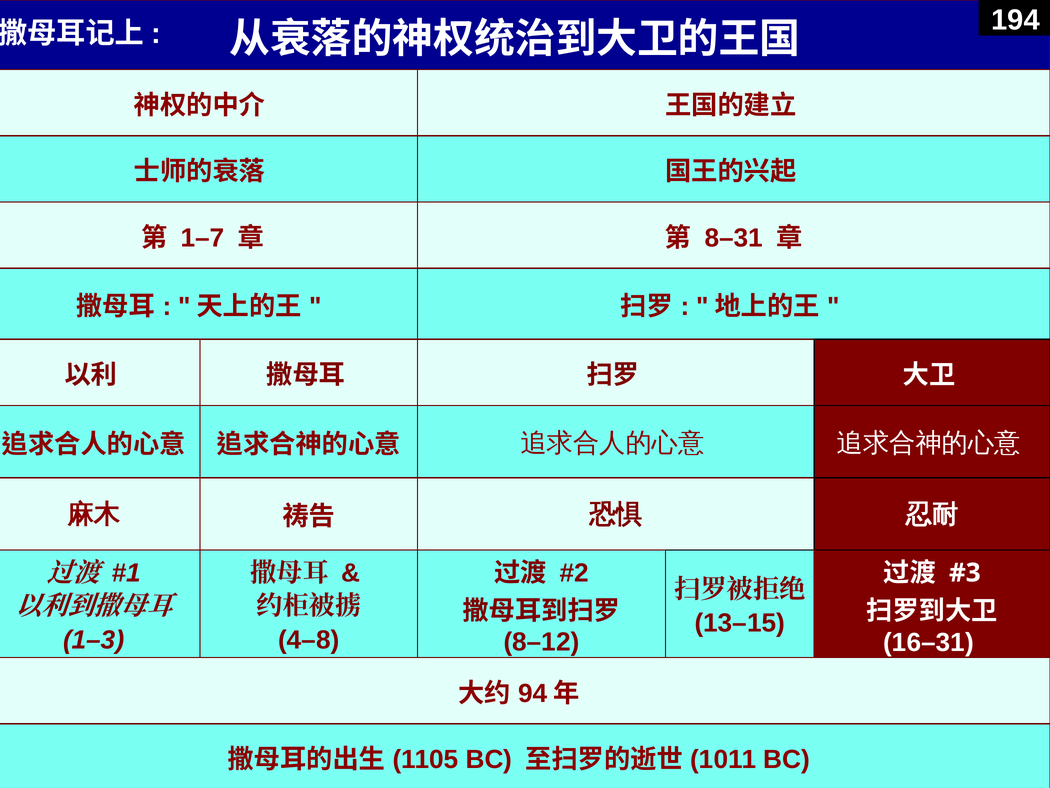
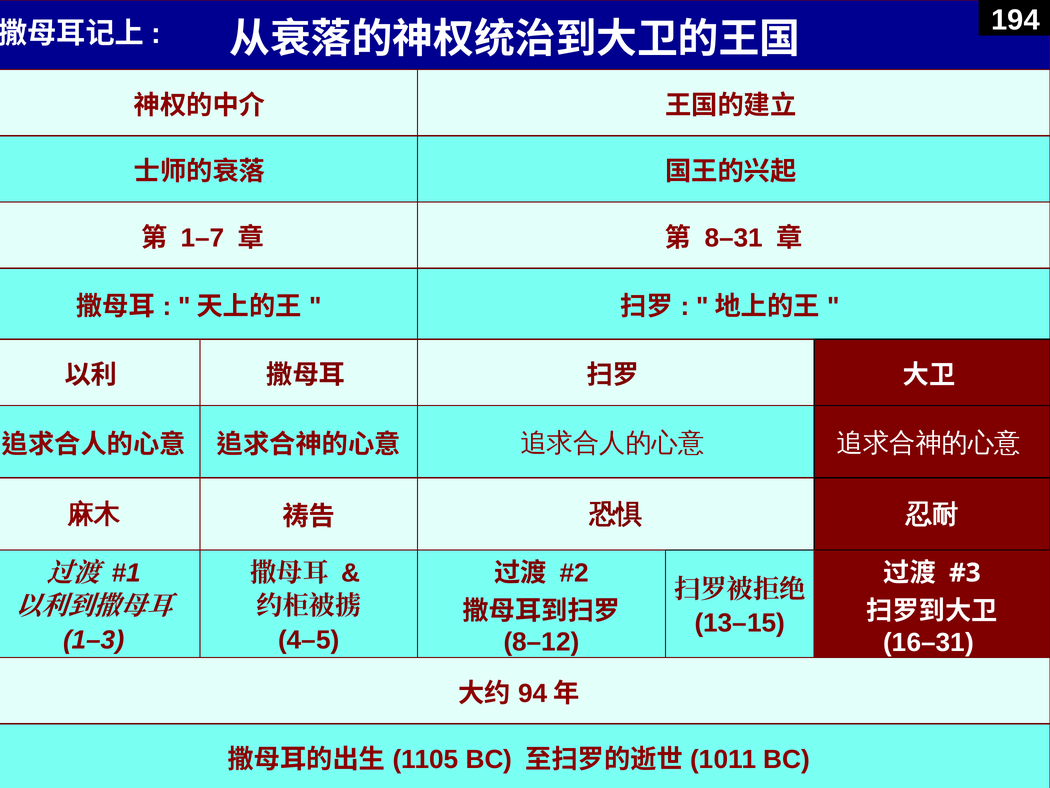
4–8: 4–8 -> 4–5
